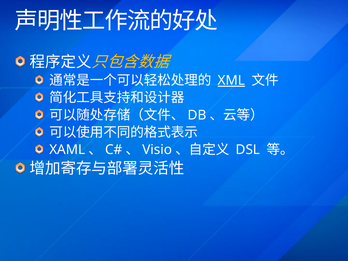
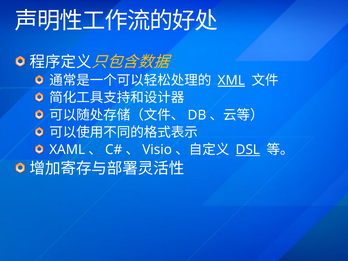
DSL underline: none -> present
